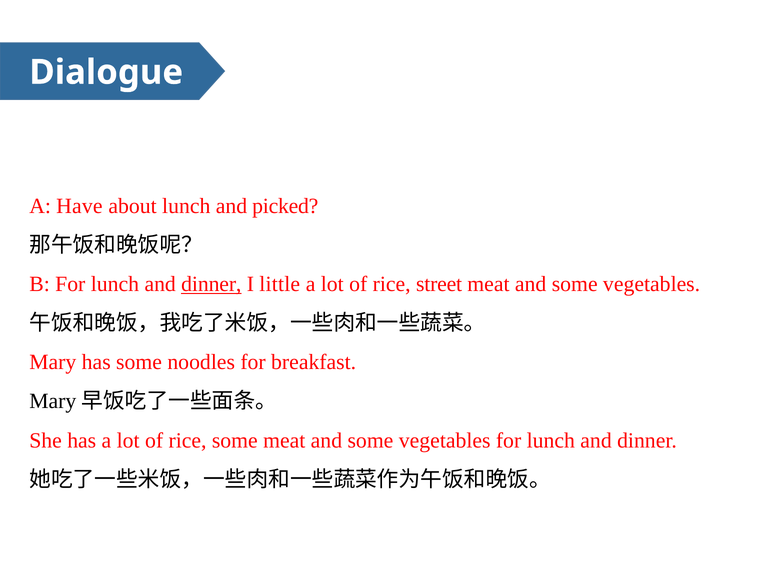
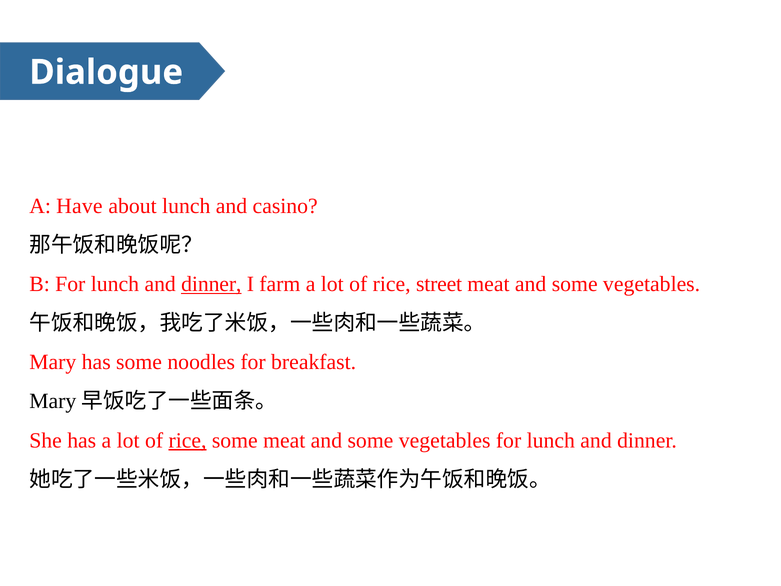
picked: picked -> casino
little: little -> farm
rice at (187, 440) underline: none -> present
